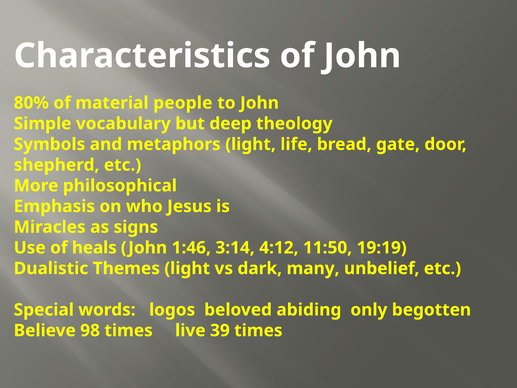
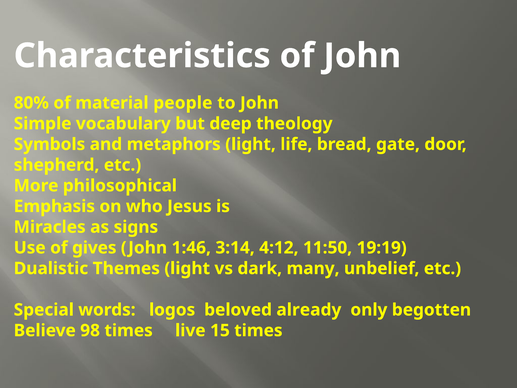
heals: heals -> gives
abiding: abiding -> already
39: 39 -> 15
